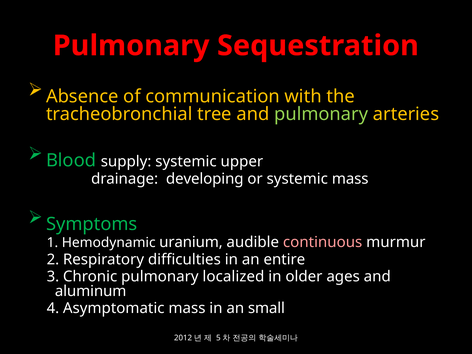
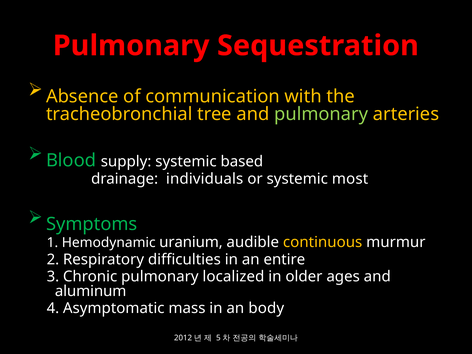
upper: upper -> based
developing: developing -> individuals
systemic mass: mass -> most
continuous colour: pink -> yellow
small: small -> body
